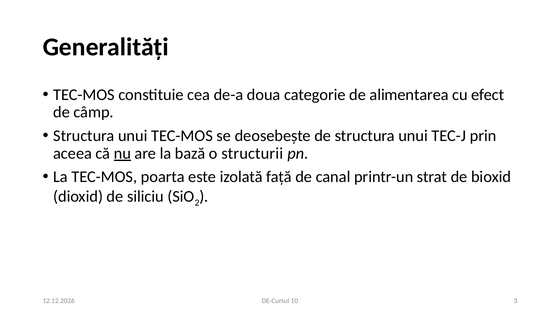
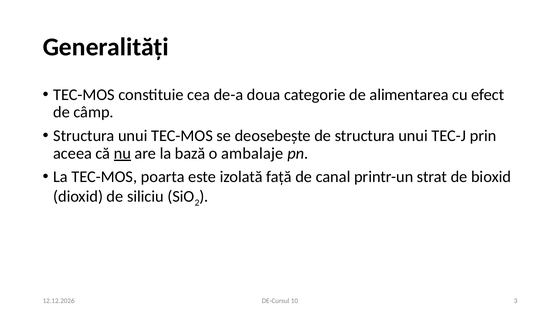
structurii: structurii -> ambalaje
